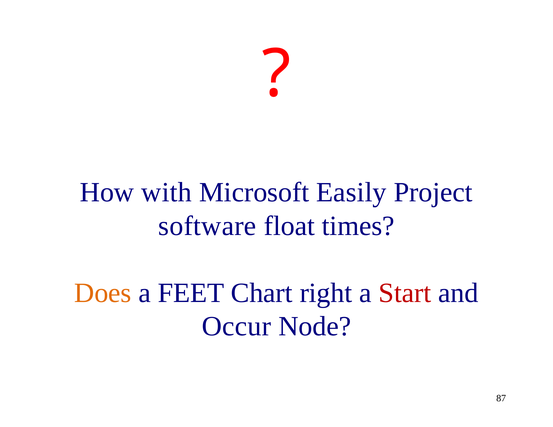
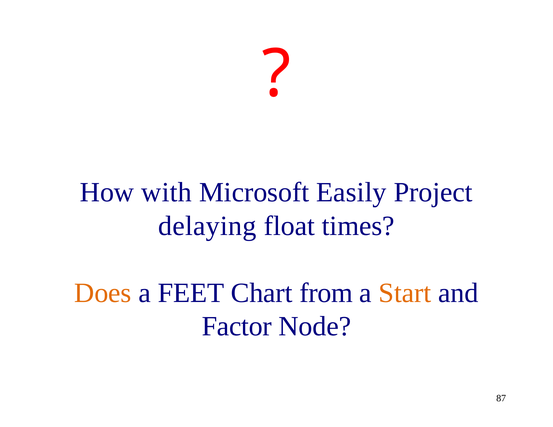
software: software -> delaying
right: right -> from
Start colour: red -> orange
Occur: Occur -> Factor
